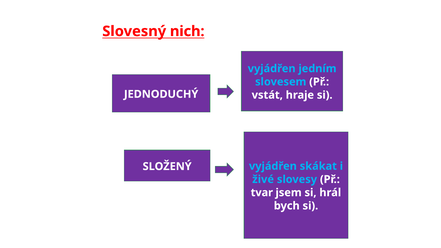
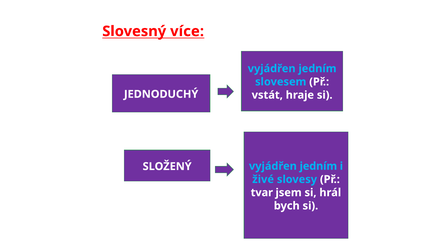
nich: nich -> více
skákat at (318, 166): skákat -> jedním
